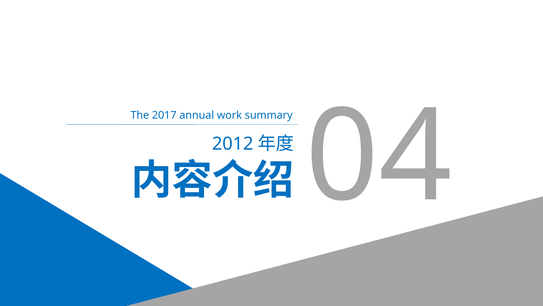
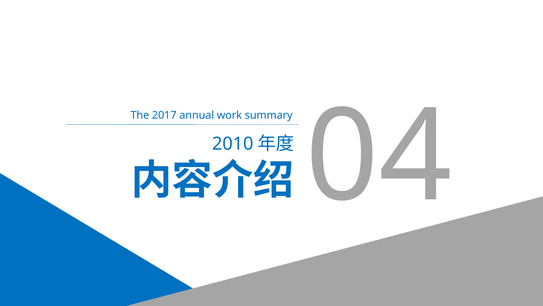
2012: 2012 -> 2010
